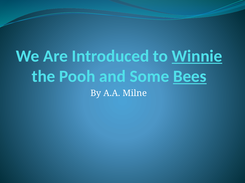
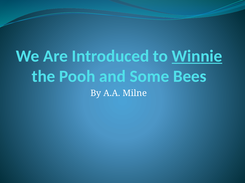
Bees underline: present -> none
